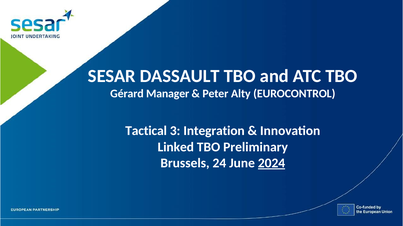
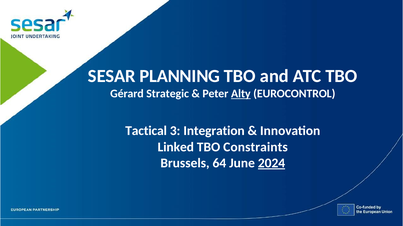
DASSAULT: DASSAULT -> PLANNING
Manager: Manager -> Strategic
Alty underline: none -> present
Preliminary: Preliminary -> Constraints
24: 24 -> 64
